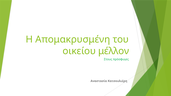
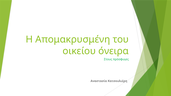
μέλλον: μέλλον -> όνειρα
